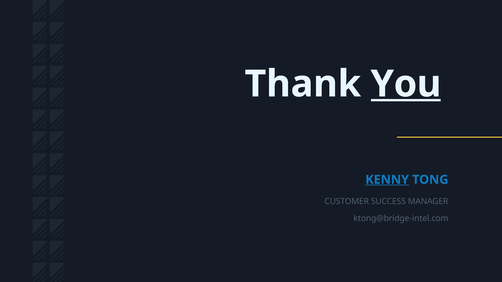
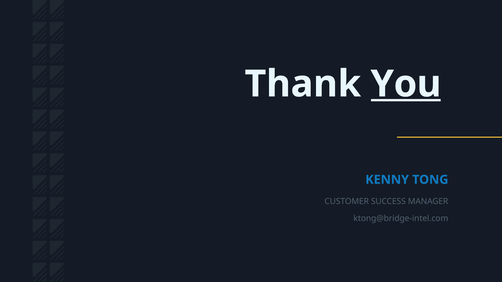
KENNY underline: present -> none
